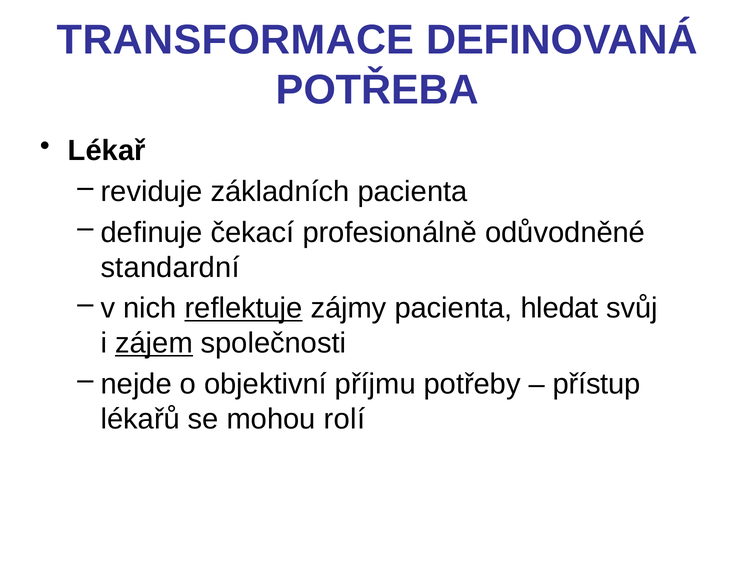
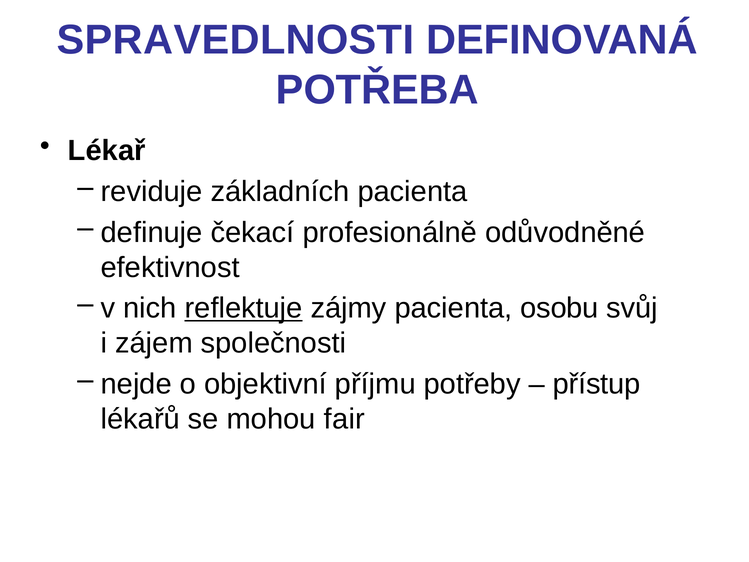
TRANSFORMACE: TRANSFORMACE -> SPRAVEDLNOSTI
standardní: standardní -> efektivnost
hledat: hledat -> osobu
zájem underline: present -> none
rolí: rolí -> fair
